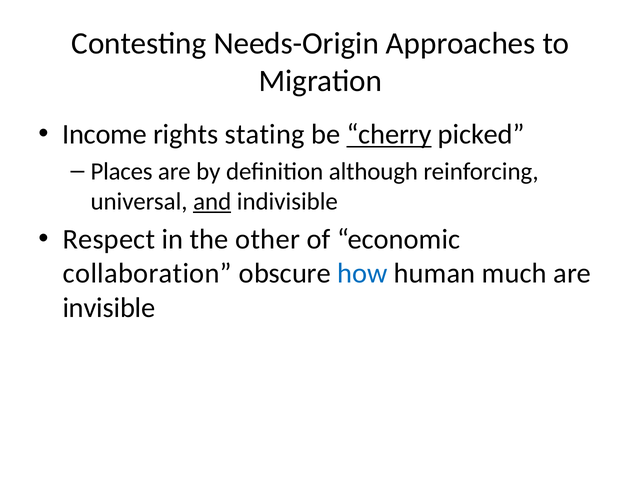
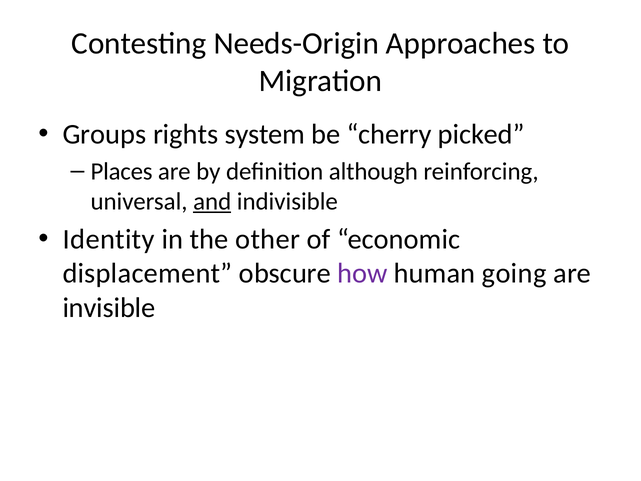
Income: Income -> Groups
stating: stating -> system
cherry underline: present -> none
Respect: Respect -> Identity
collaboration: collaboration -> displacement
how colour: blue -> purple
much: much -> going
